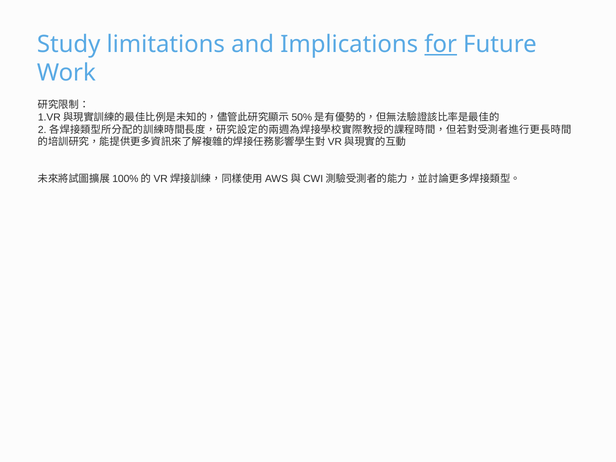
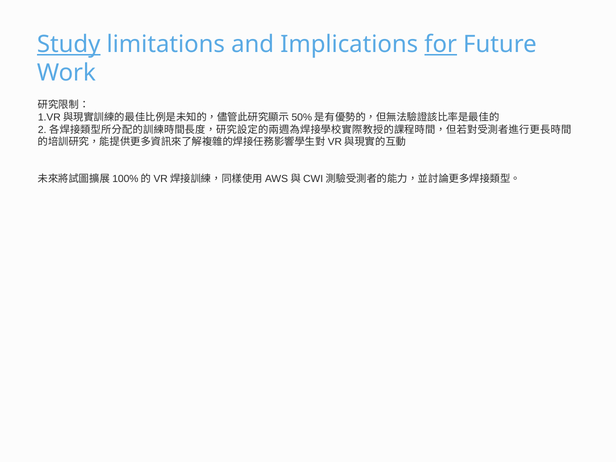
Study underline: none -> present
